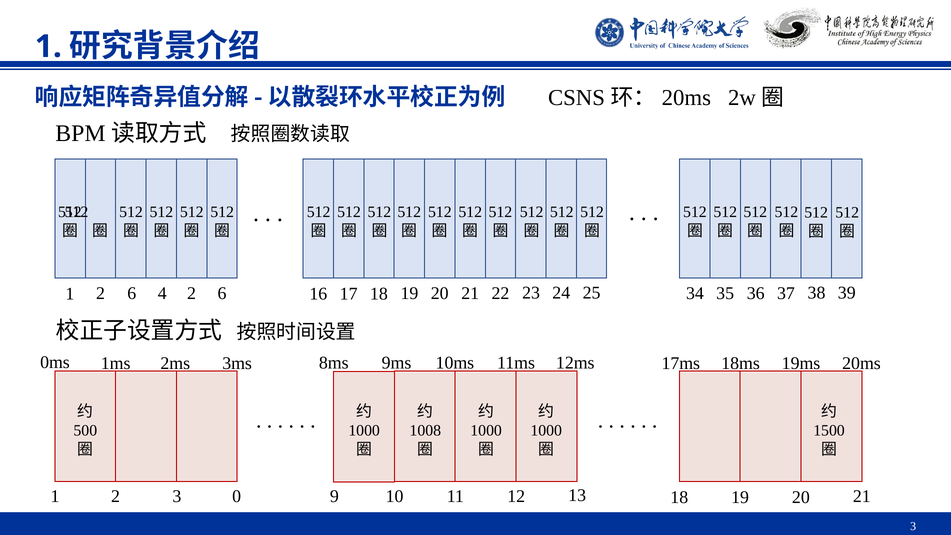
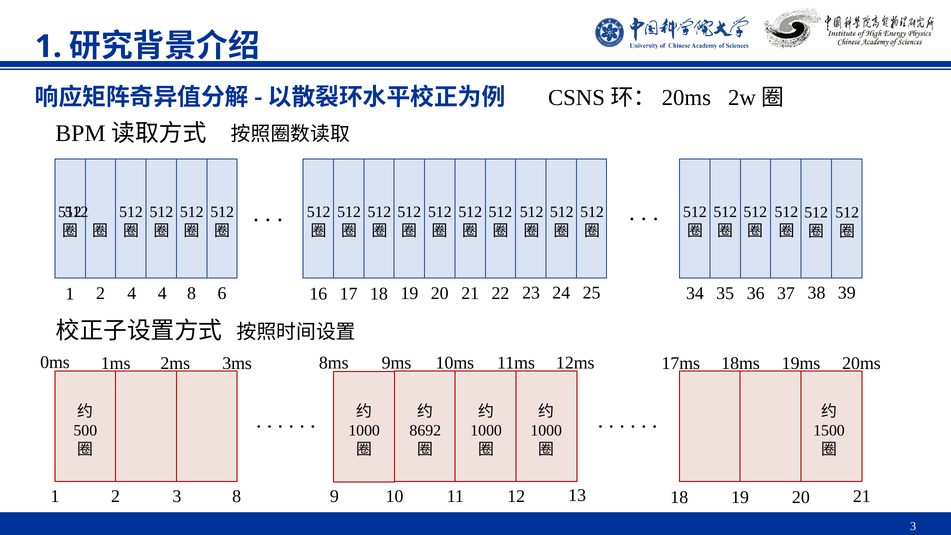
1 2 6: 6 -> 4
4 2: 2 -> 8
1008: 1008 -> 8692
3 0: 0 -> 8
